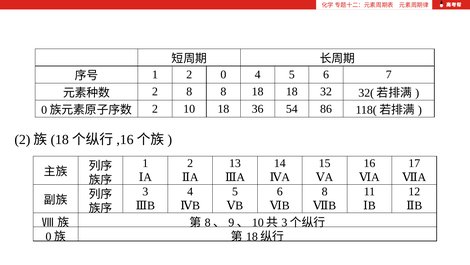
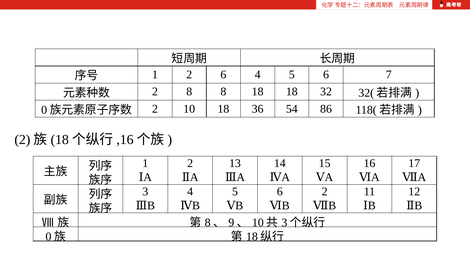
2 0: 0 -> 6
6 8: 8 -> 2
